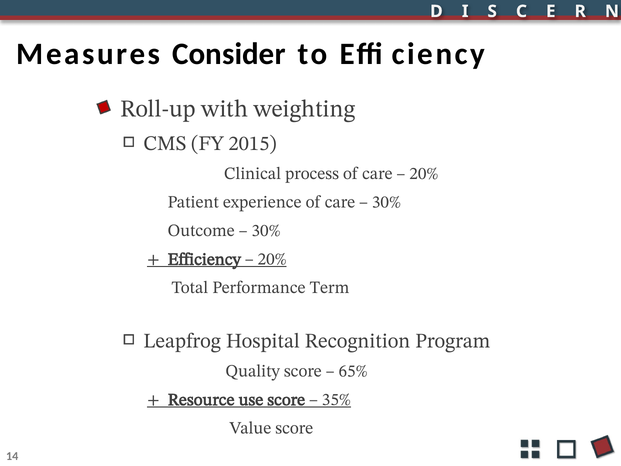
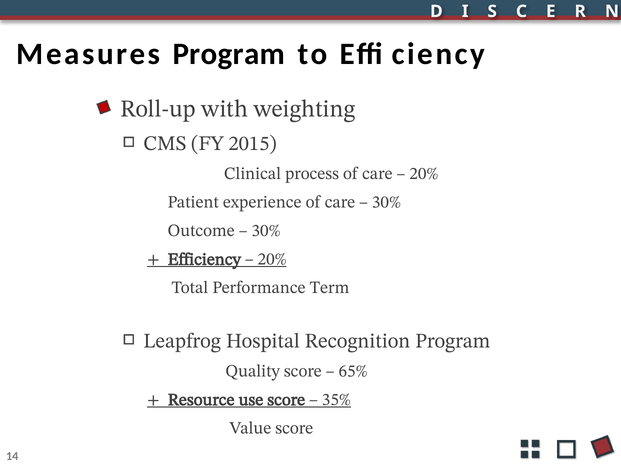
Measures Consider: Consider -> Program
